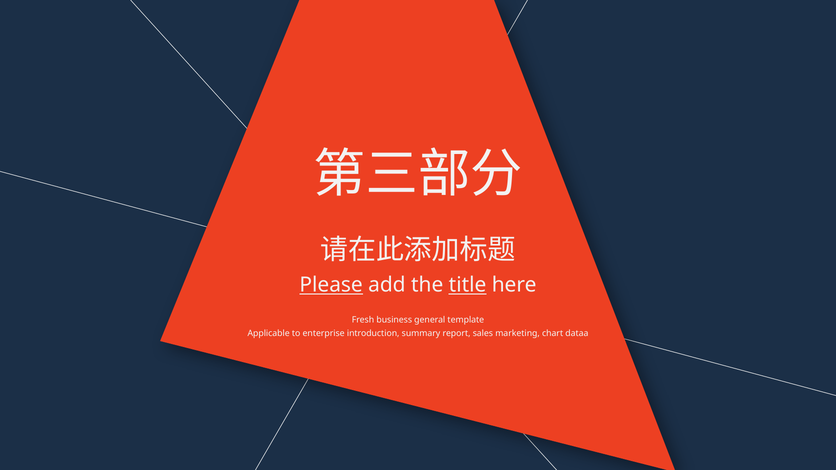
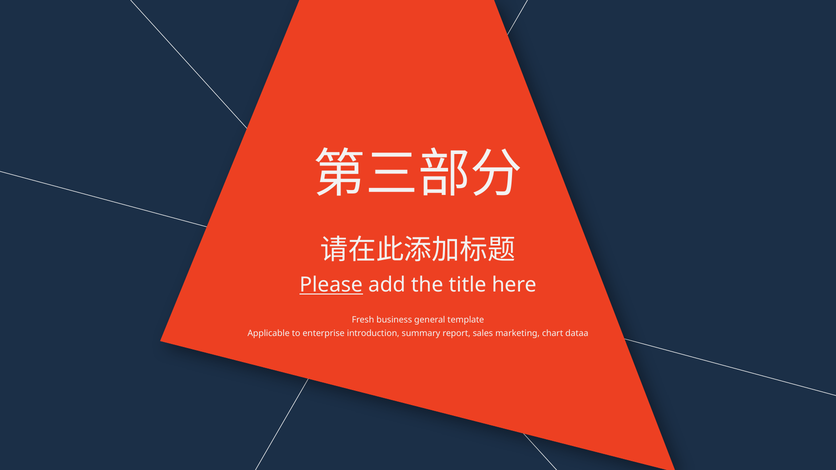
title underline: present -> none
